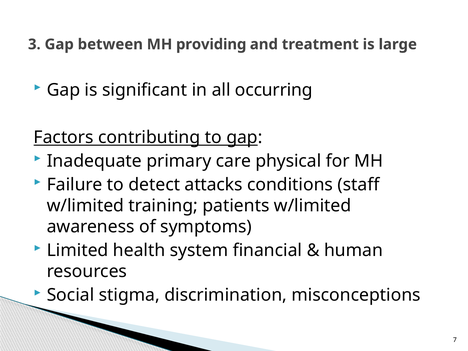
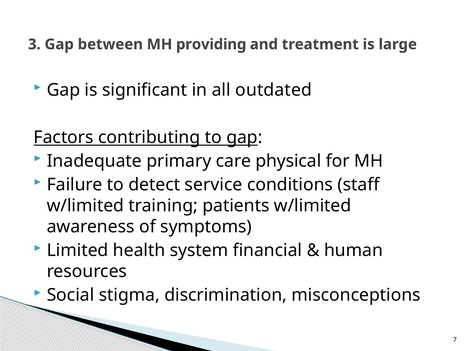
occurring: occurring -> outdated
attacks: attacks -> service
